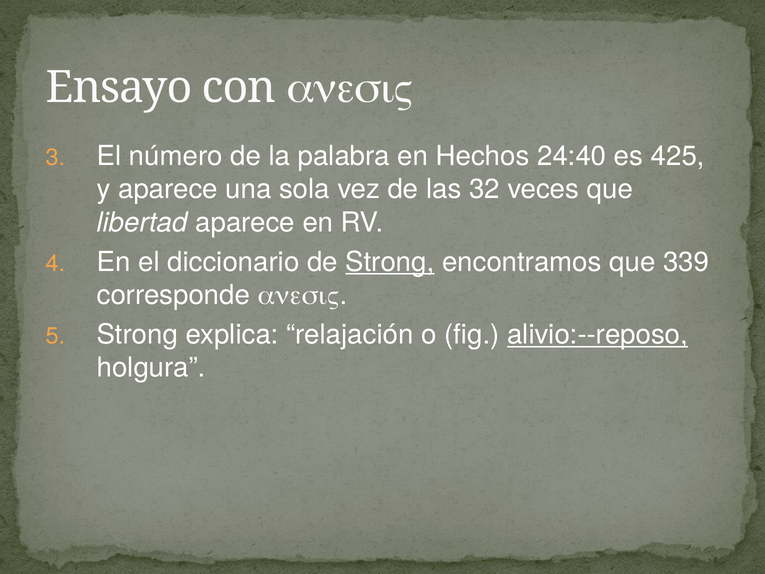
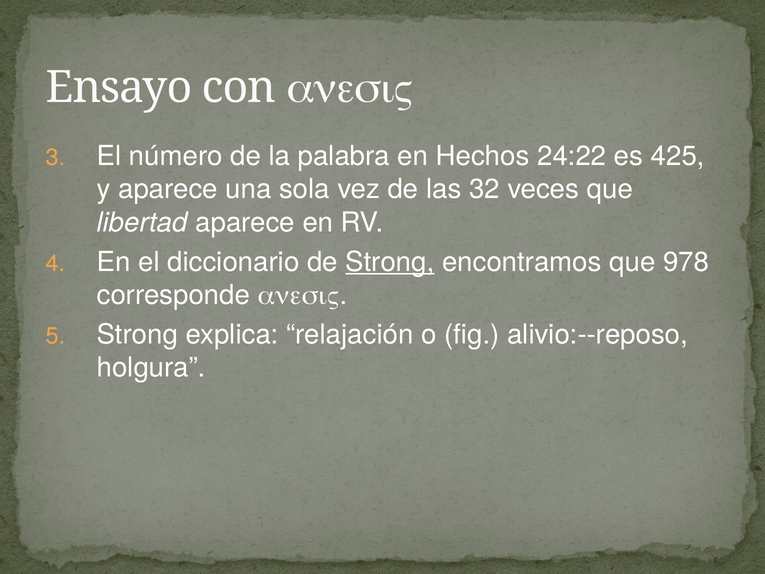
24:40: 24:40 -> 24:22
339: 339 -> 978
alivio:--reposo underline: present -> none
